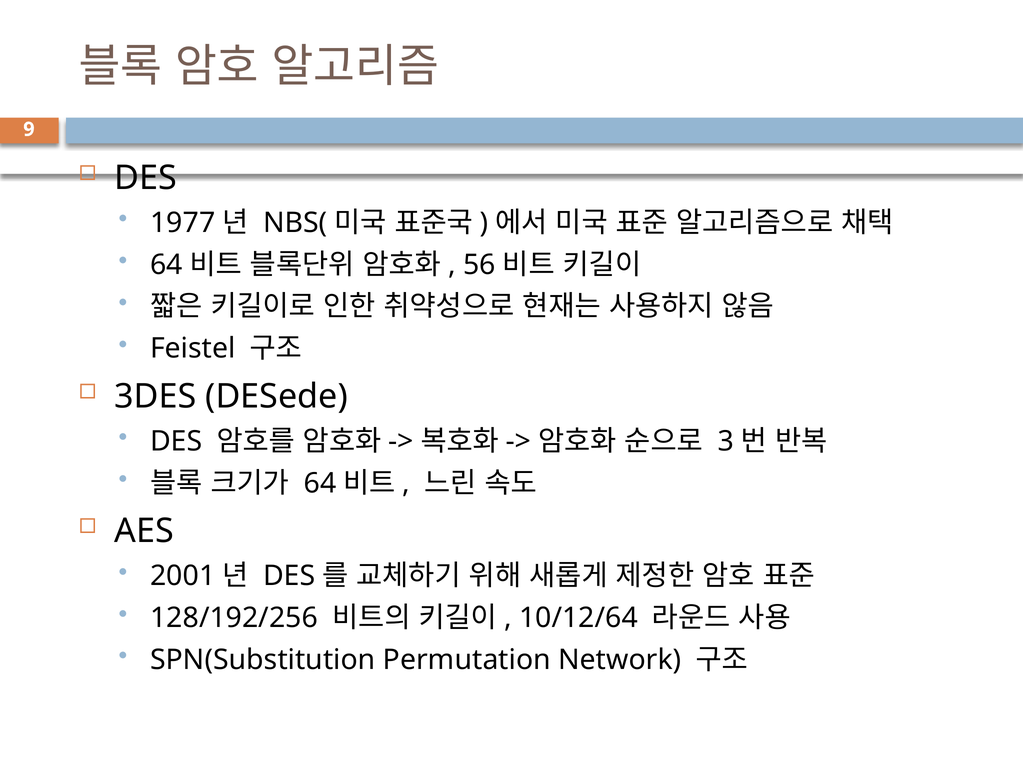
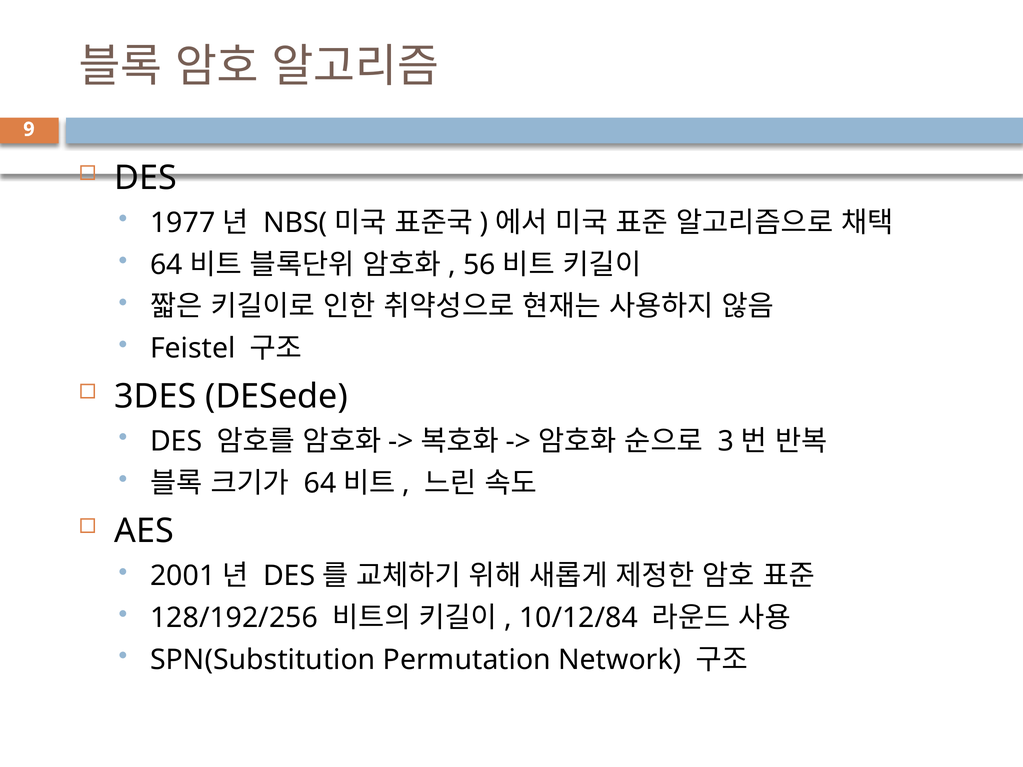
10/12/64: 10/12/64 -> 10/12/84
